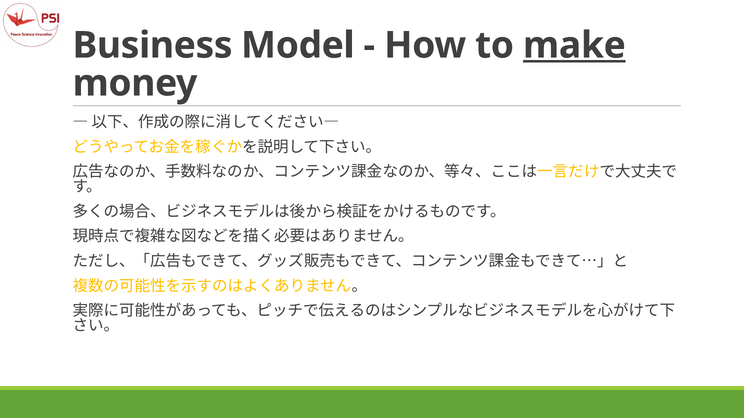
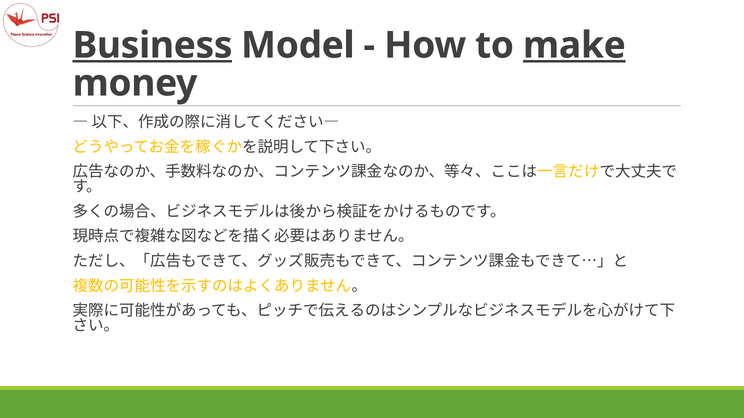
Business underline: none -> present
